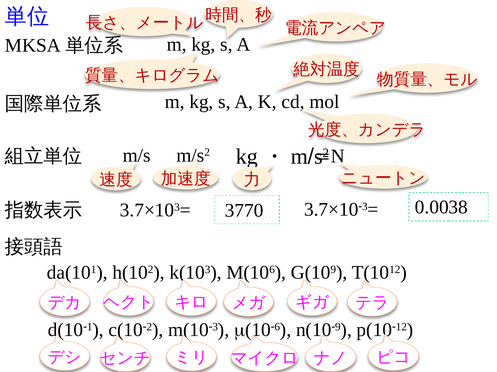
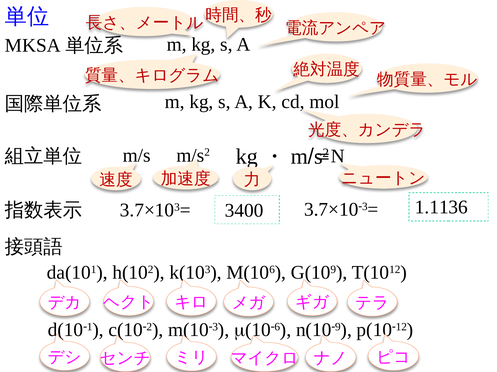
3770: 3770 -> 3400
0.0038: 0.0038 -> 1.1136
